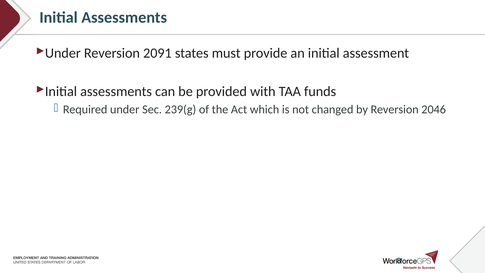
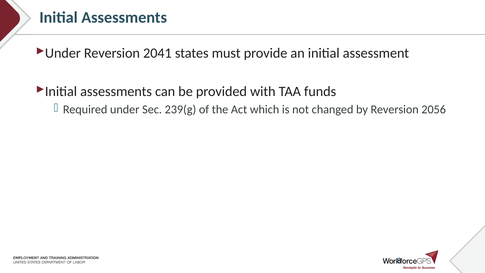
2091: 2091 -> 2041
2046: 2046 -> 2056
